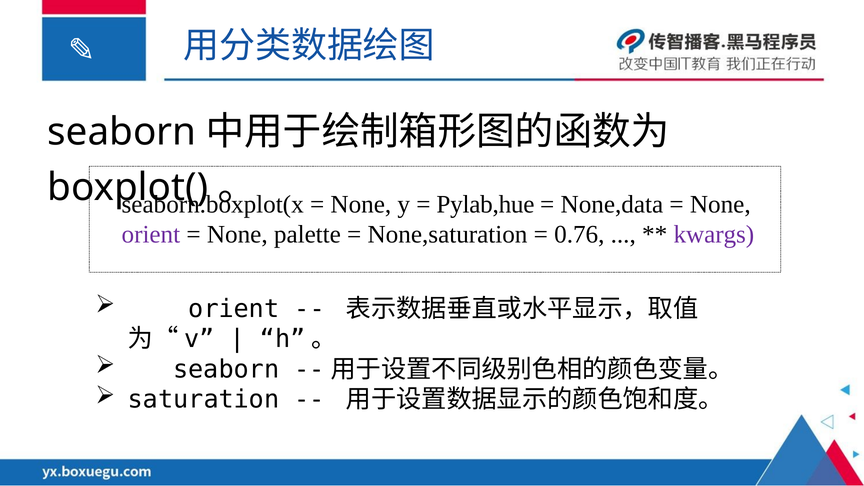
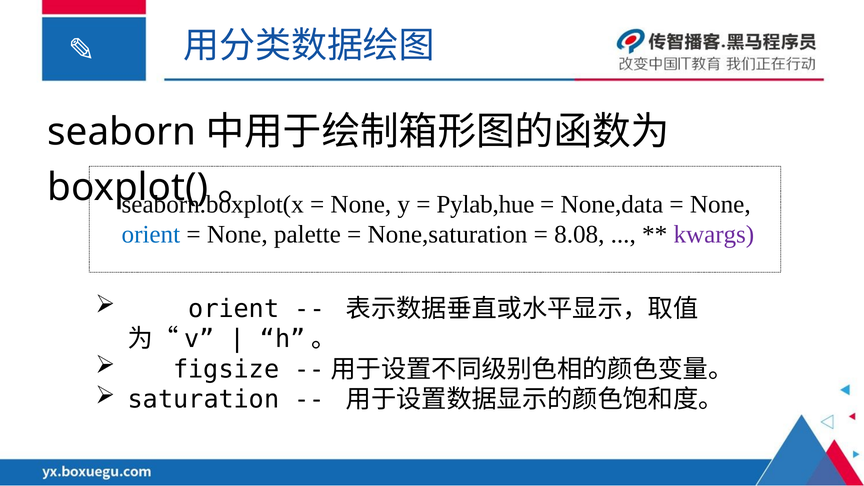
orient at (151, 235) colour: purple -> blue
0.76: 0.76 -> 8.08
seaborn at (226, 369): seaborn -> figsize
